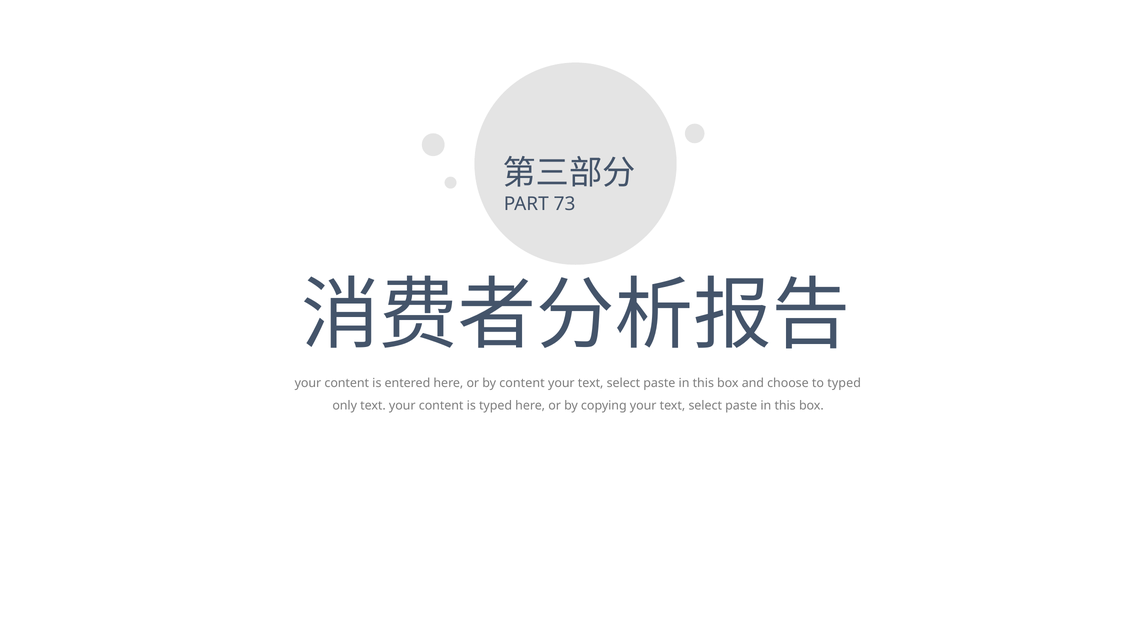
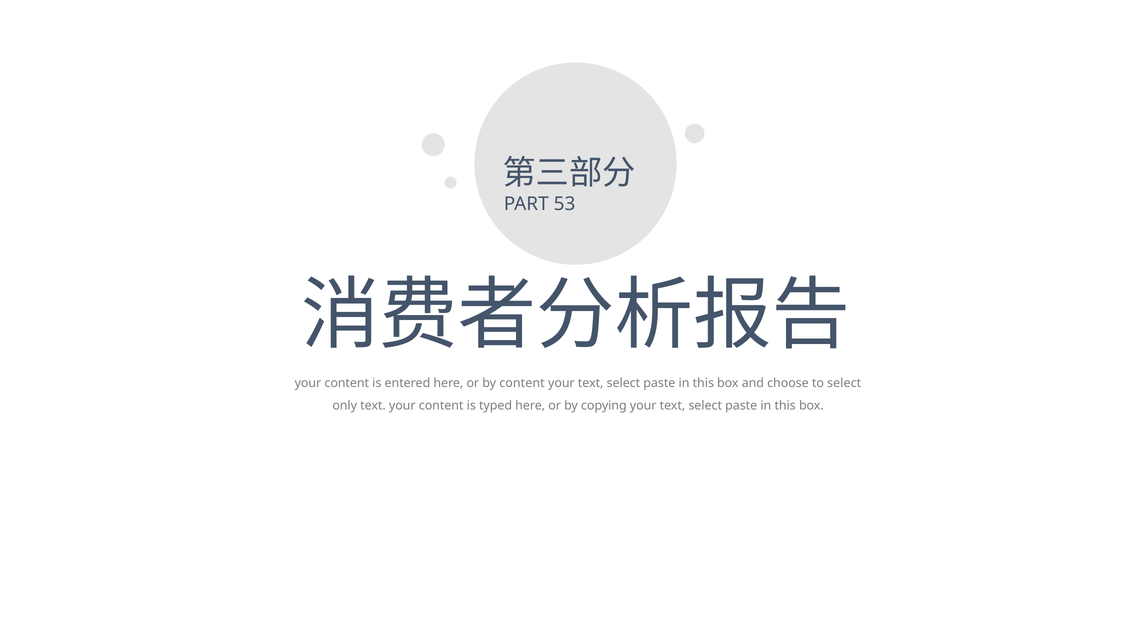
73: 73 -> 53
to typed: typed -> select
